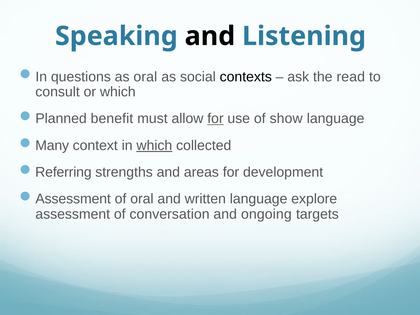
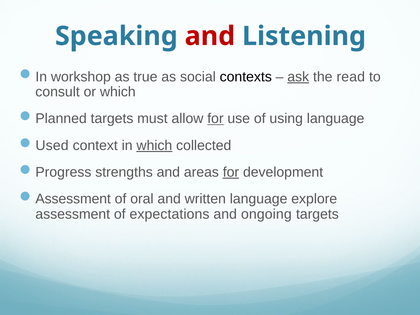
and at (210, 36) colour: black -> red
questions: questions -> workshop
as oral: oral -> true
ask underline: none -> present
Planned benefit: benefit -> targets
show: show -> using
Many: Many -> Used
Referring: Referring -> Progress
for at (231, 172) underline: none -> present
conversation: conversation -> expectations
